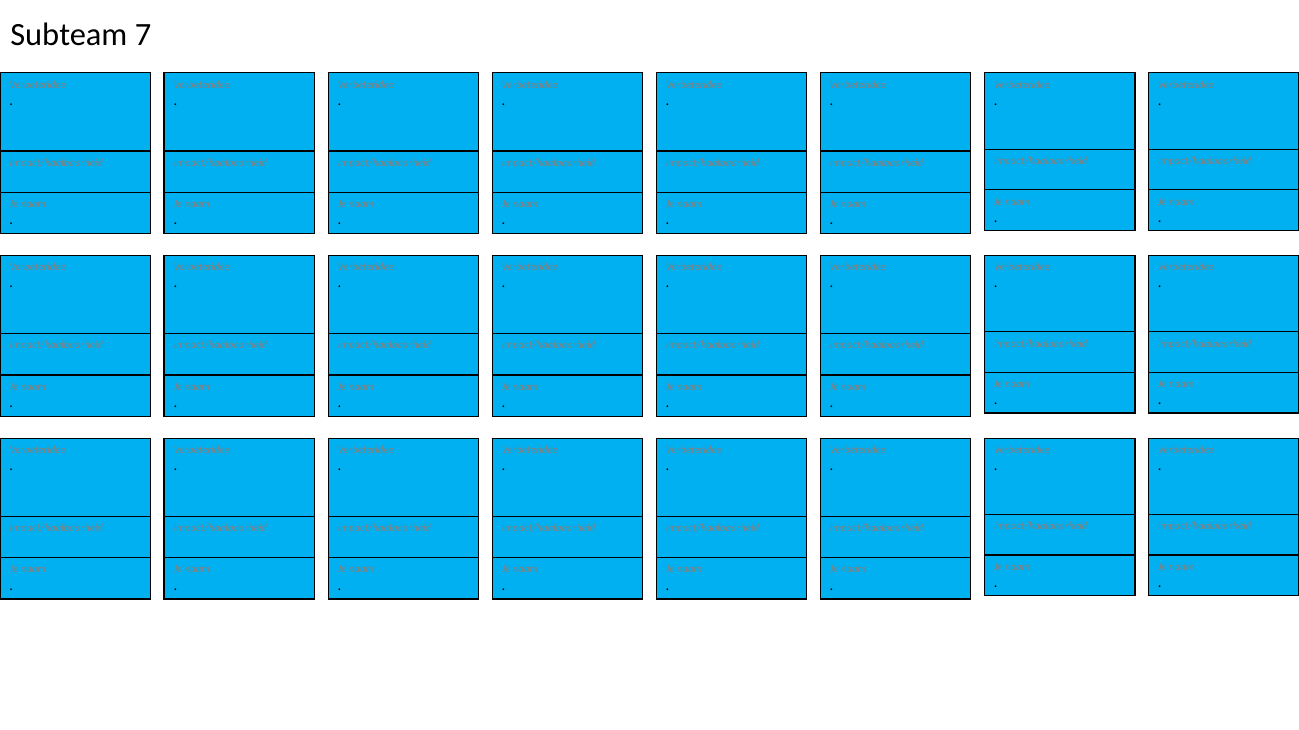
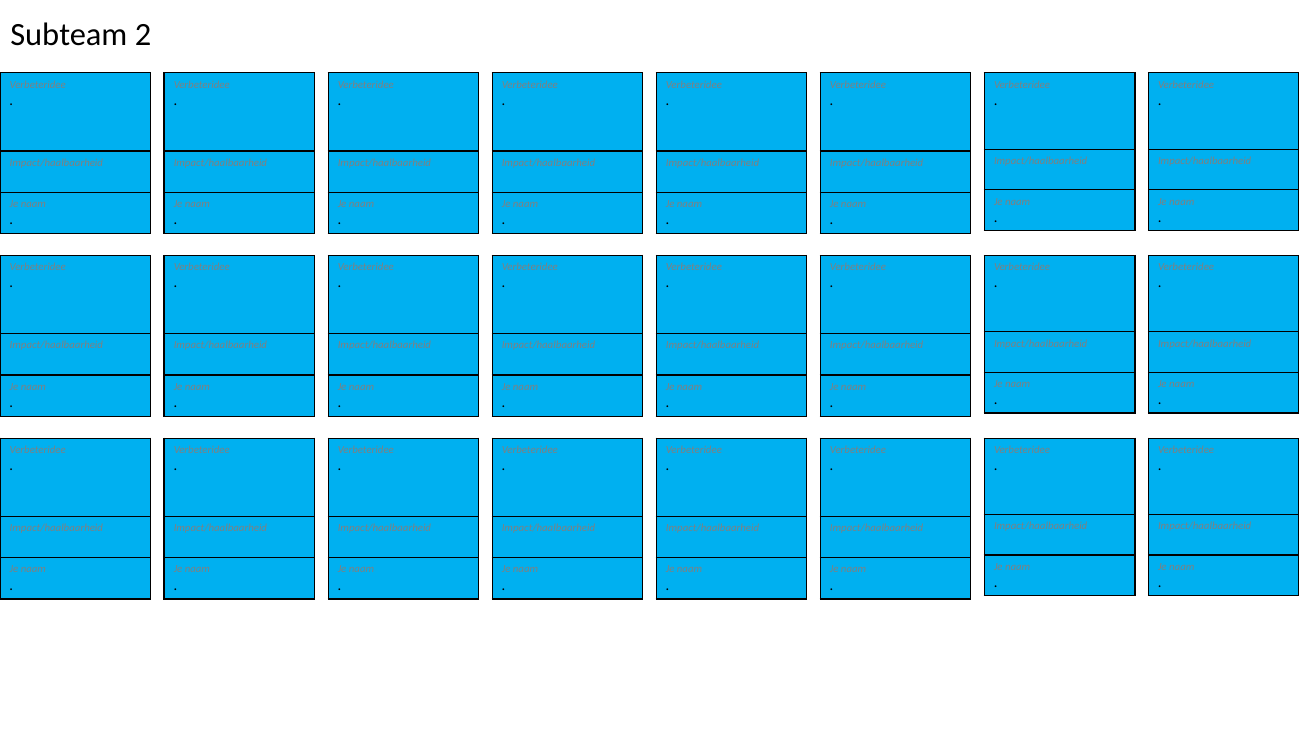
7: 7 -> 2
